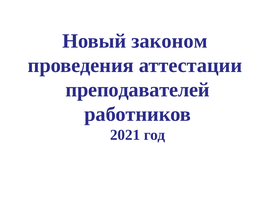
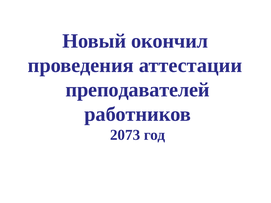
законом: законом -> окончил
2021: 2021 -> 2073
